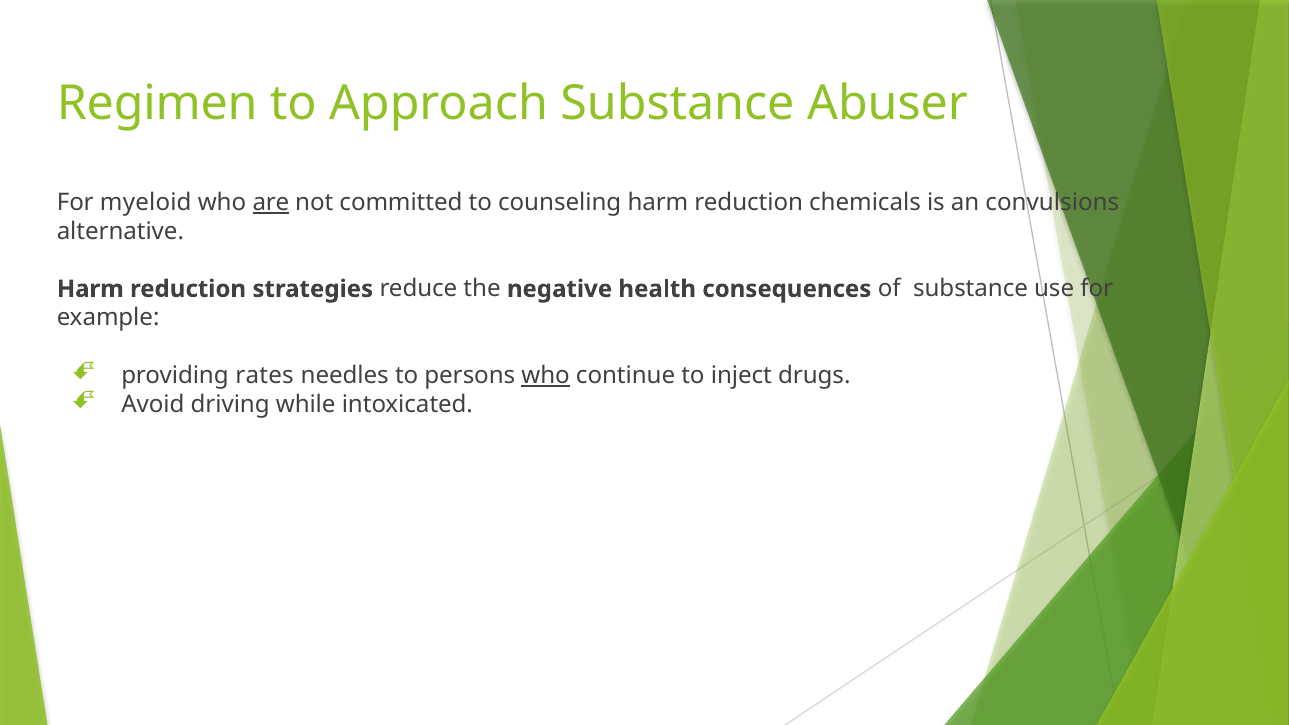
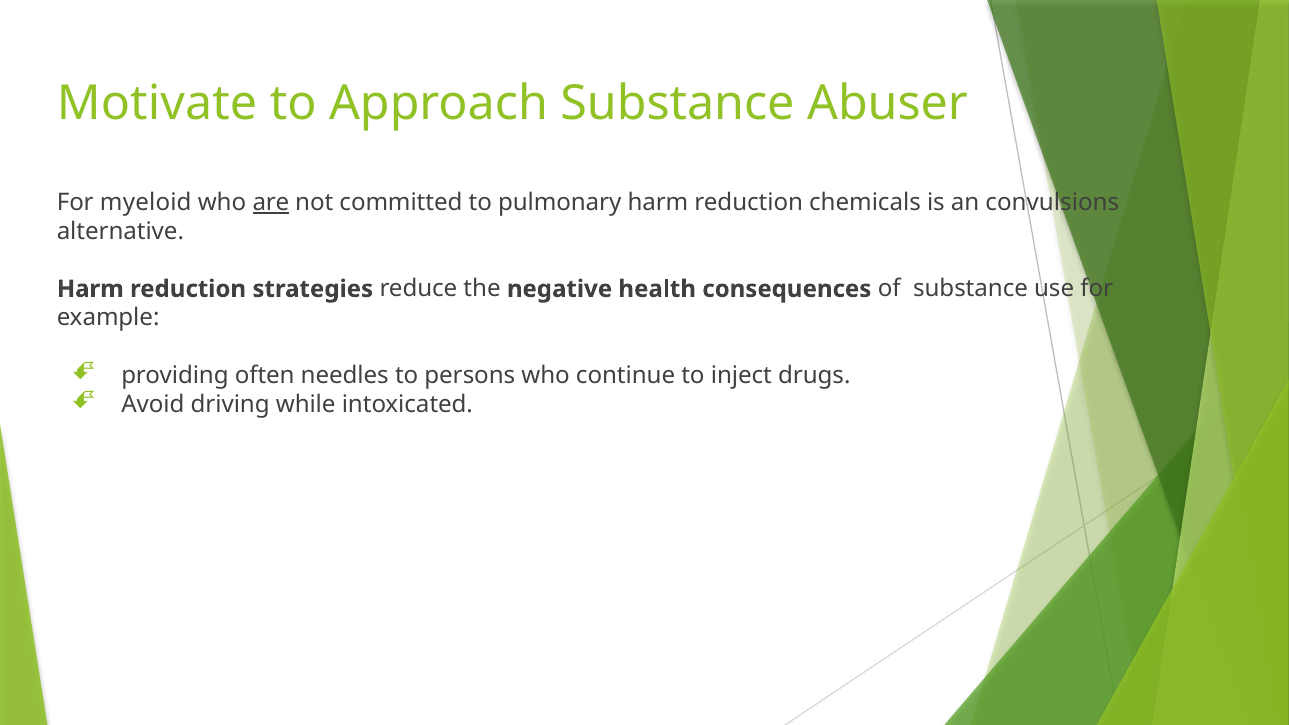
Regimen: Regimen -> Motivate
counseling: counseling -> pulmonary
rates: rates -> often
who at (546, 376) underline: present -> none
